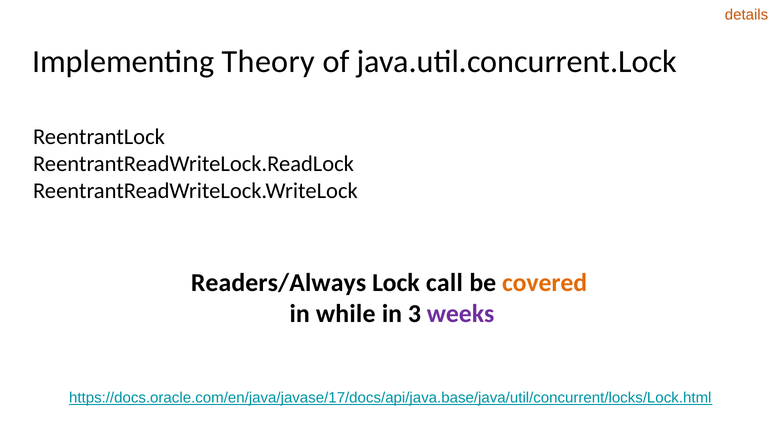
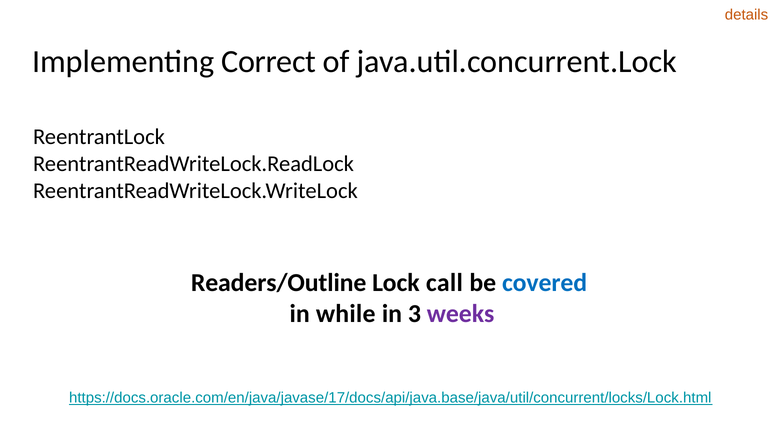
Theory: Theory -> Correct
Readers/Always: Readers/Always -> Readers/Outline
covered colour: orange -> blue
